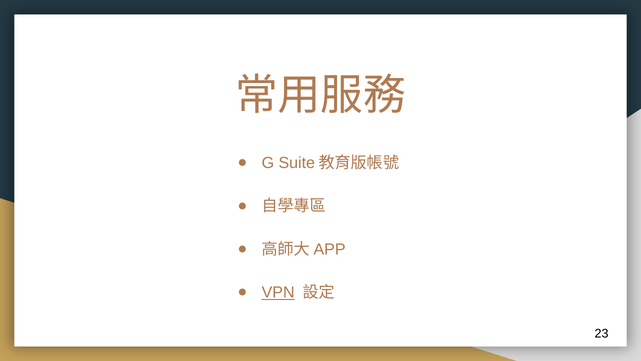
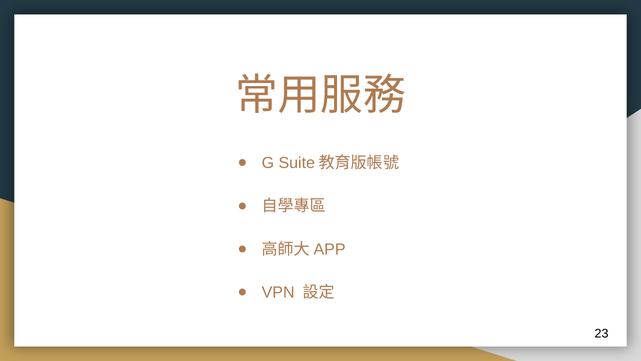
VPN underline: present -> none
